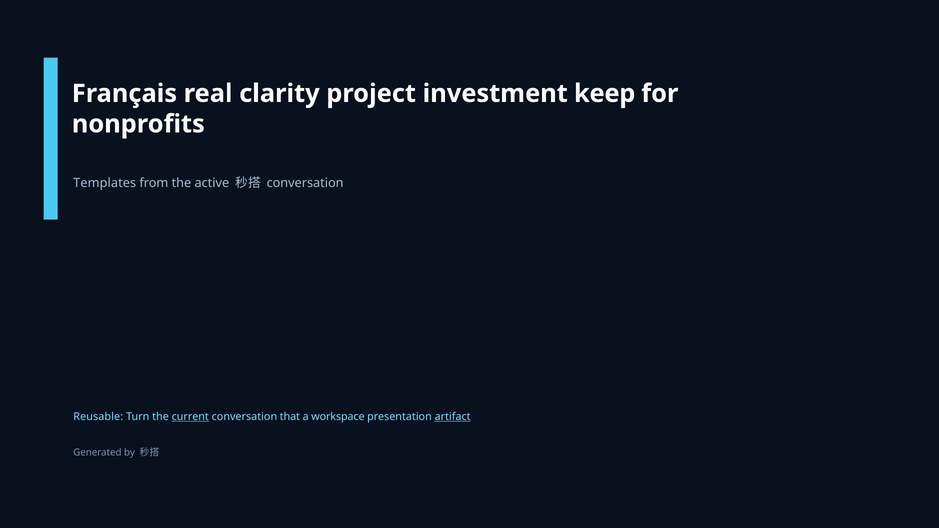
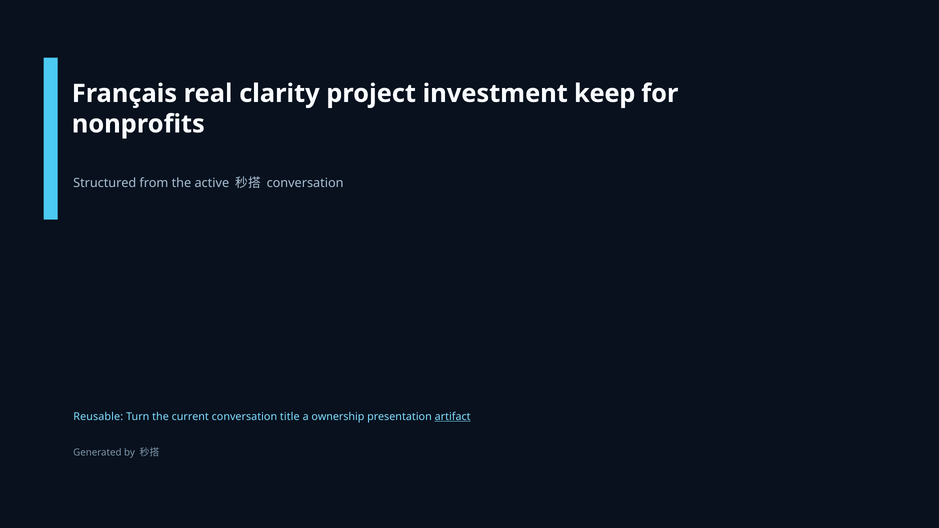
Templates: Templates -> Structured
current underline: present -> none
that: that -> title
workspace: workspace -> ownership
